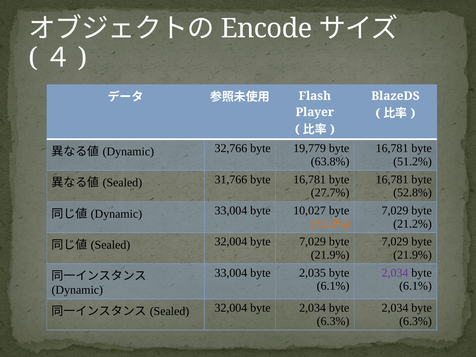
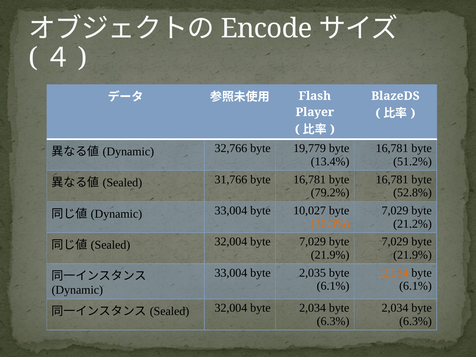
63.8%: 63.8% -> 13.4%
27.7%: 27.7% -> 79.2%
2,034 at (395, 273) colour: purple -> orange
